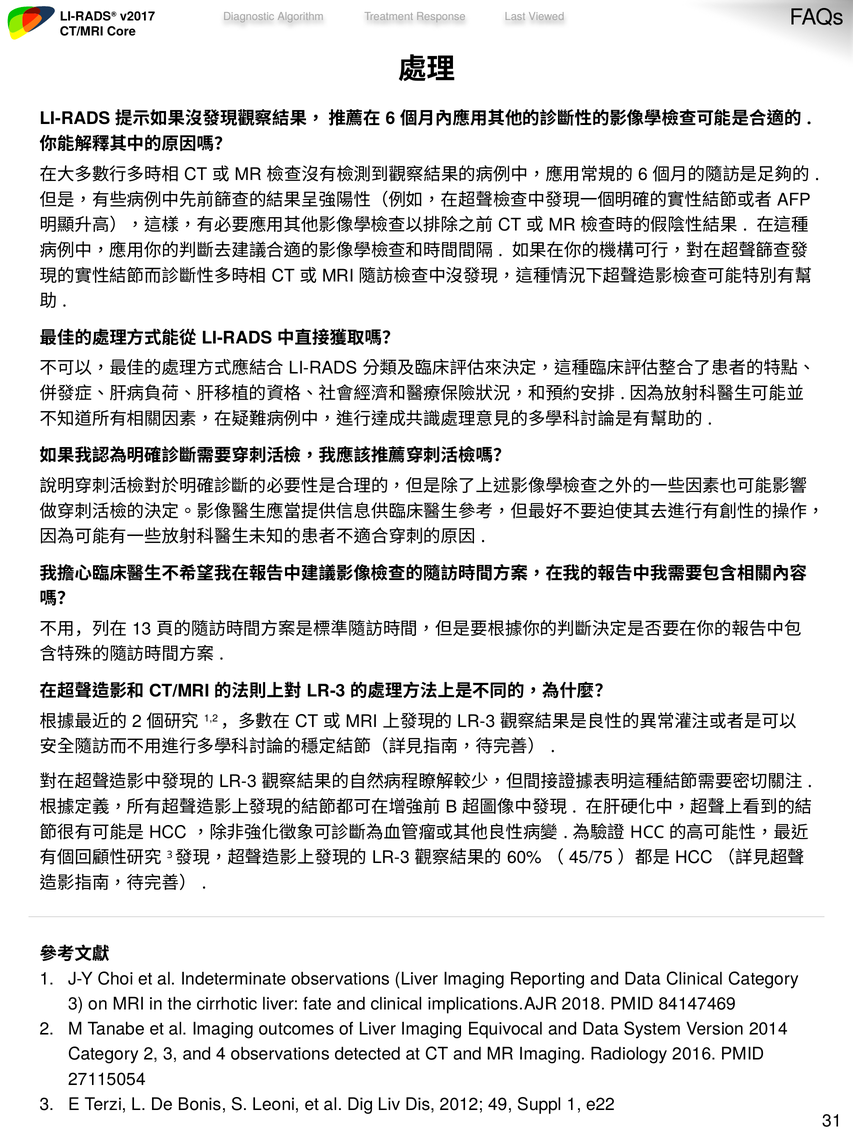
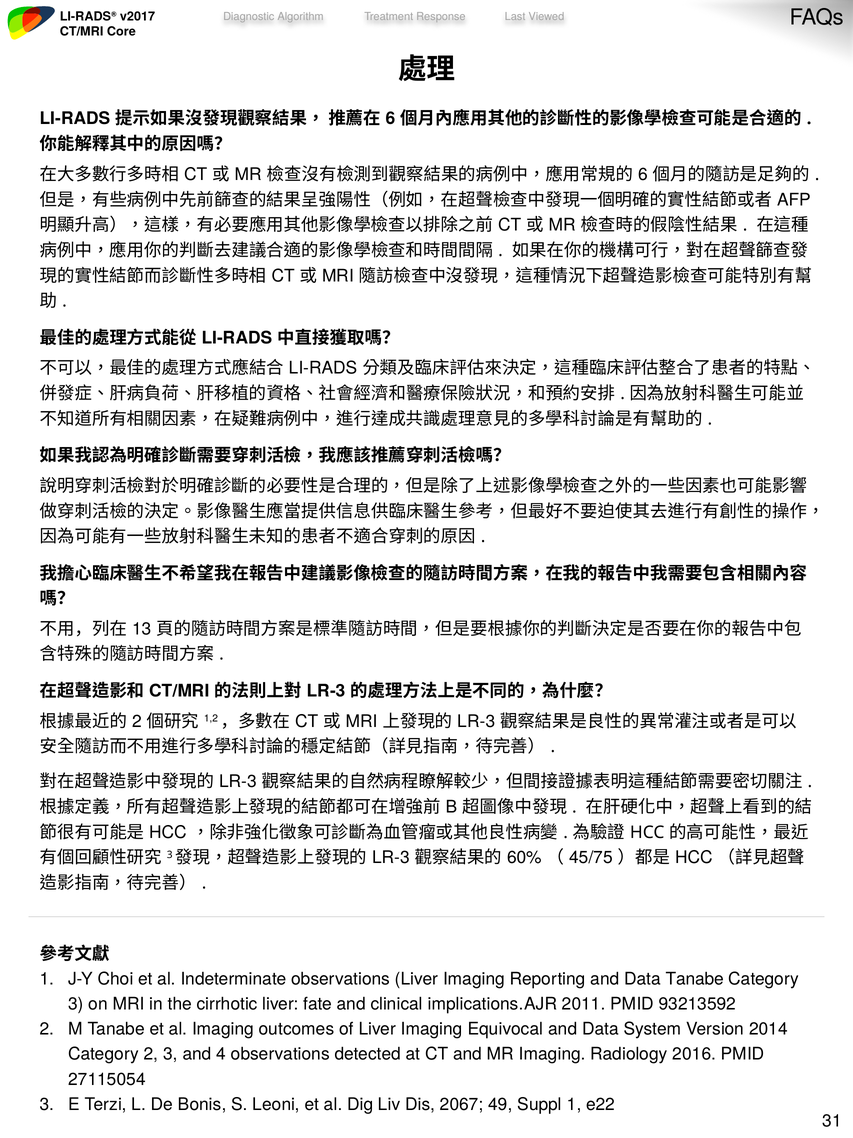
Data Clinical: Clinical -> Tanabe
2018: 2018 -> 2011
84147469: 84147469 -> 93213592
2012: 2012 -> 2067
